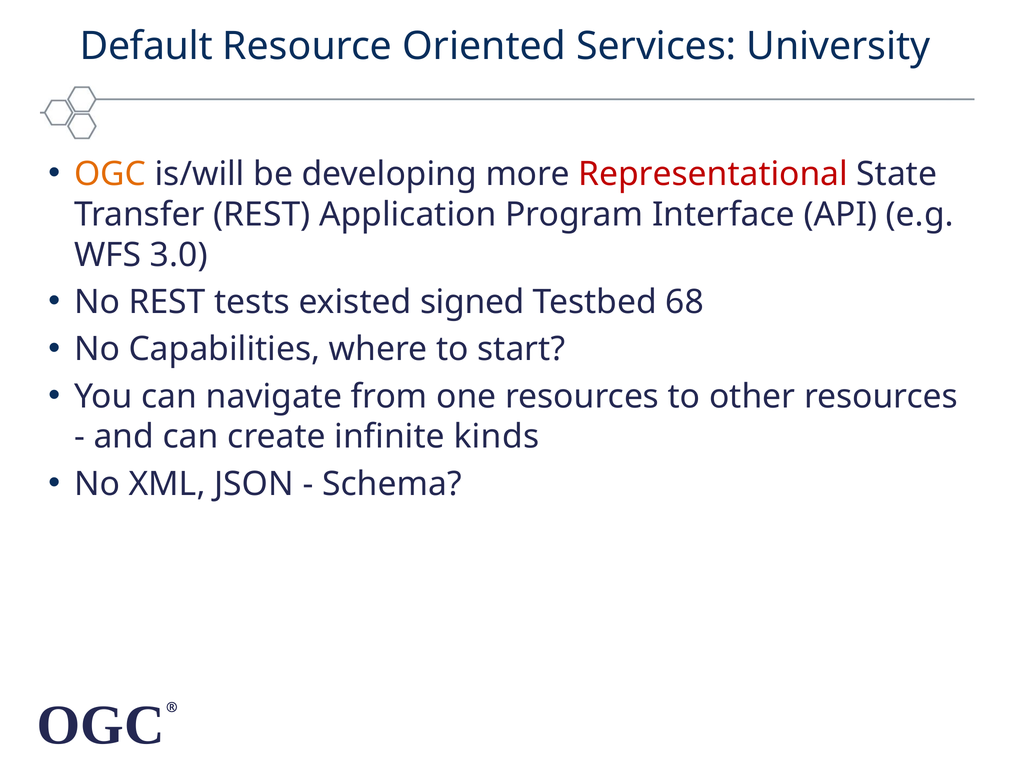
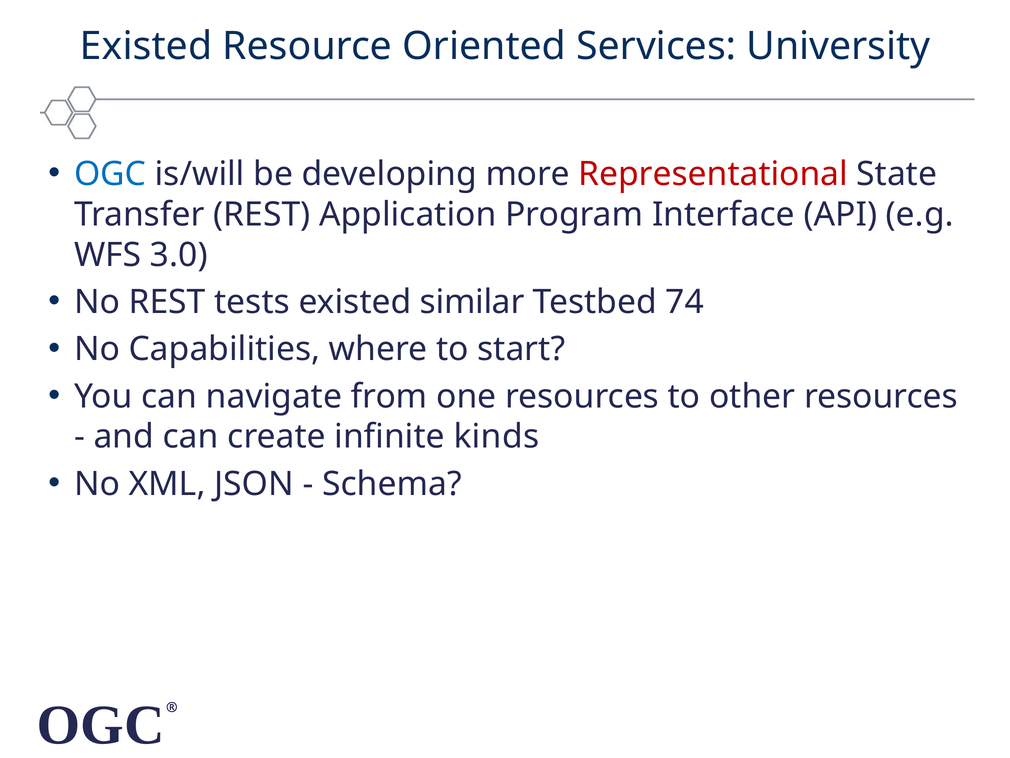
Default at (146, 46): Default -> Existed
OGC at (110, 174) colour: orange -> blue
signed: signed -> similar
68: 68 -> 74
